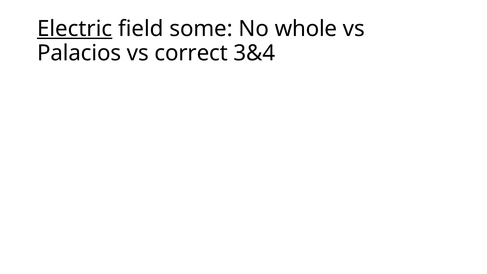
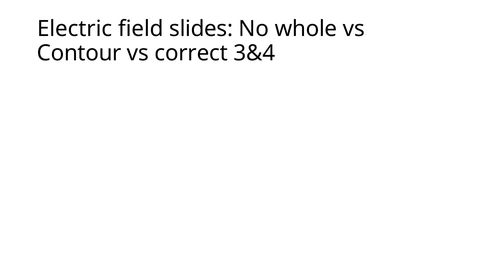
Electric underline: present -> none
some: some -> slides
Palacios: Palacios -> Contour
